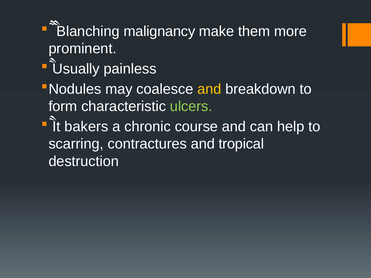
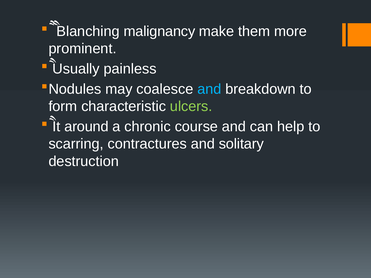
and at (209, 89) colour: yellow -> light blue
bakers: bakers -> around
tropical: tropical -> solitary
